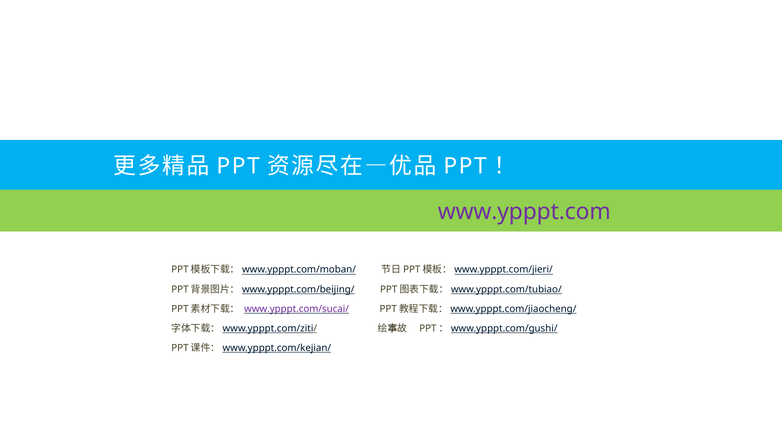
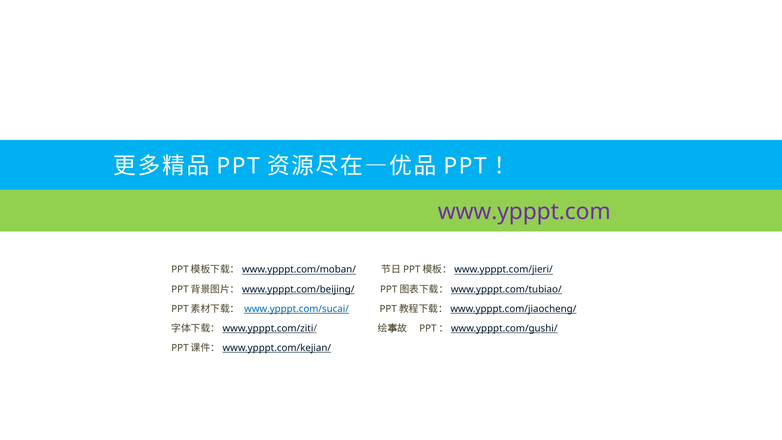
www.ypppt.com/sucai/ colour: purple -> blue
